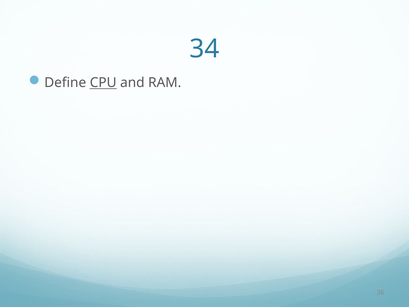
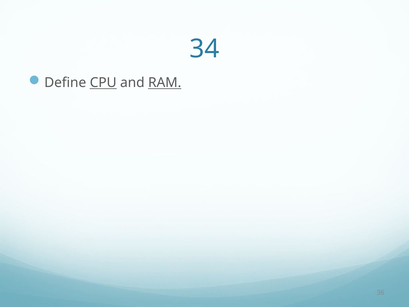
RAM underline: none -> present
